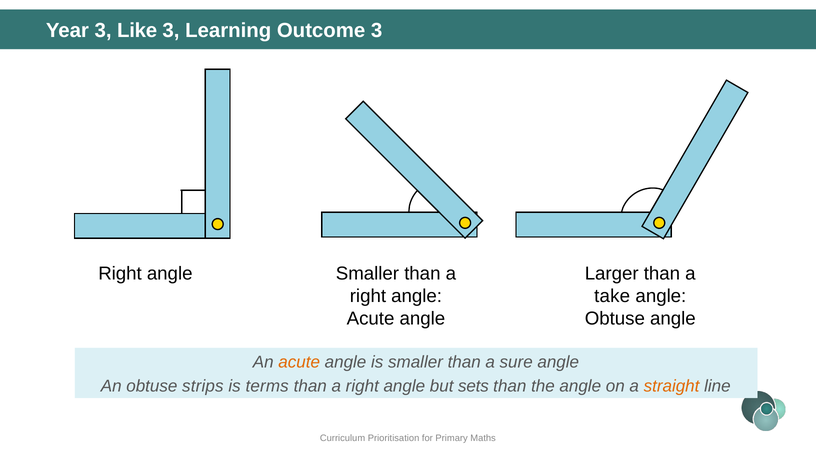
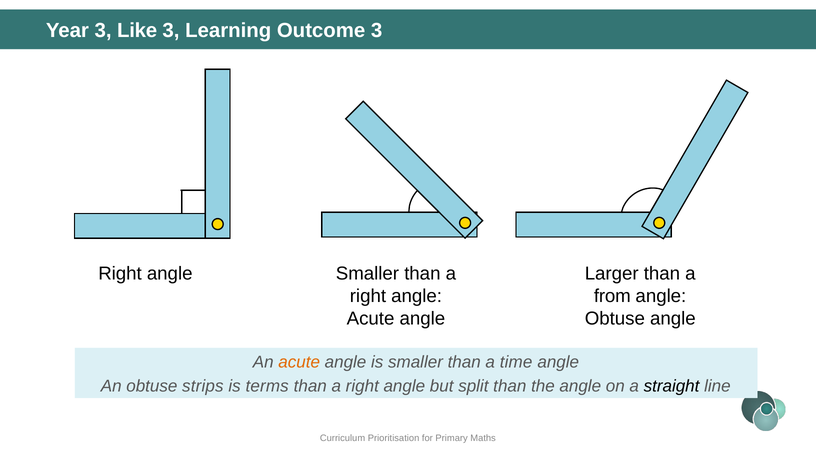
take: take -> from
sure: sure -> time
sets: sets -> split
straight colour: orange -> black
